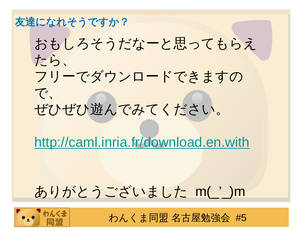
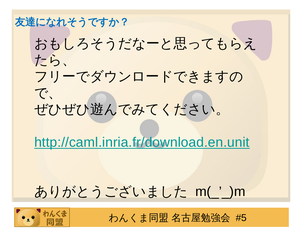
http://caml.inria.fr/download.en.with: http://caml.inria.fr/download.en.with -> http://caml.inria.fr/download.en.unit
